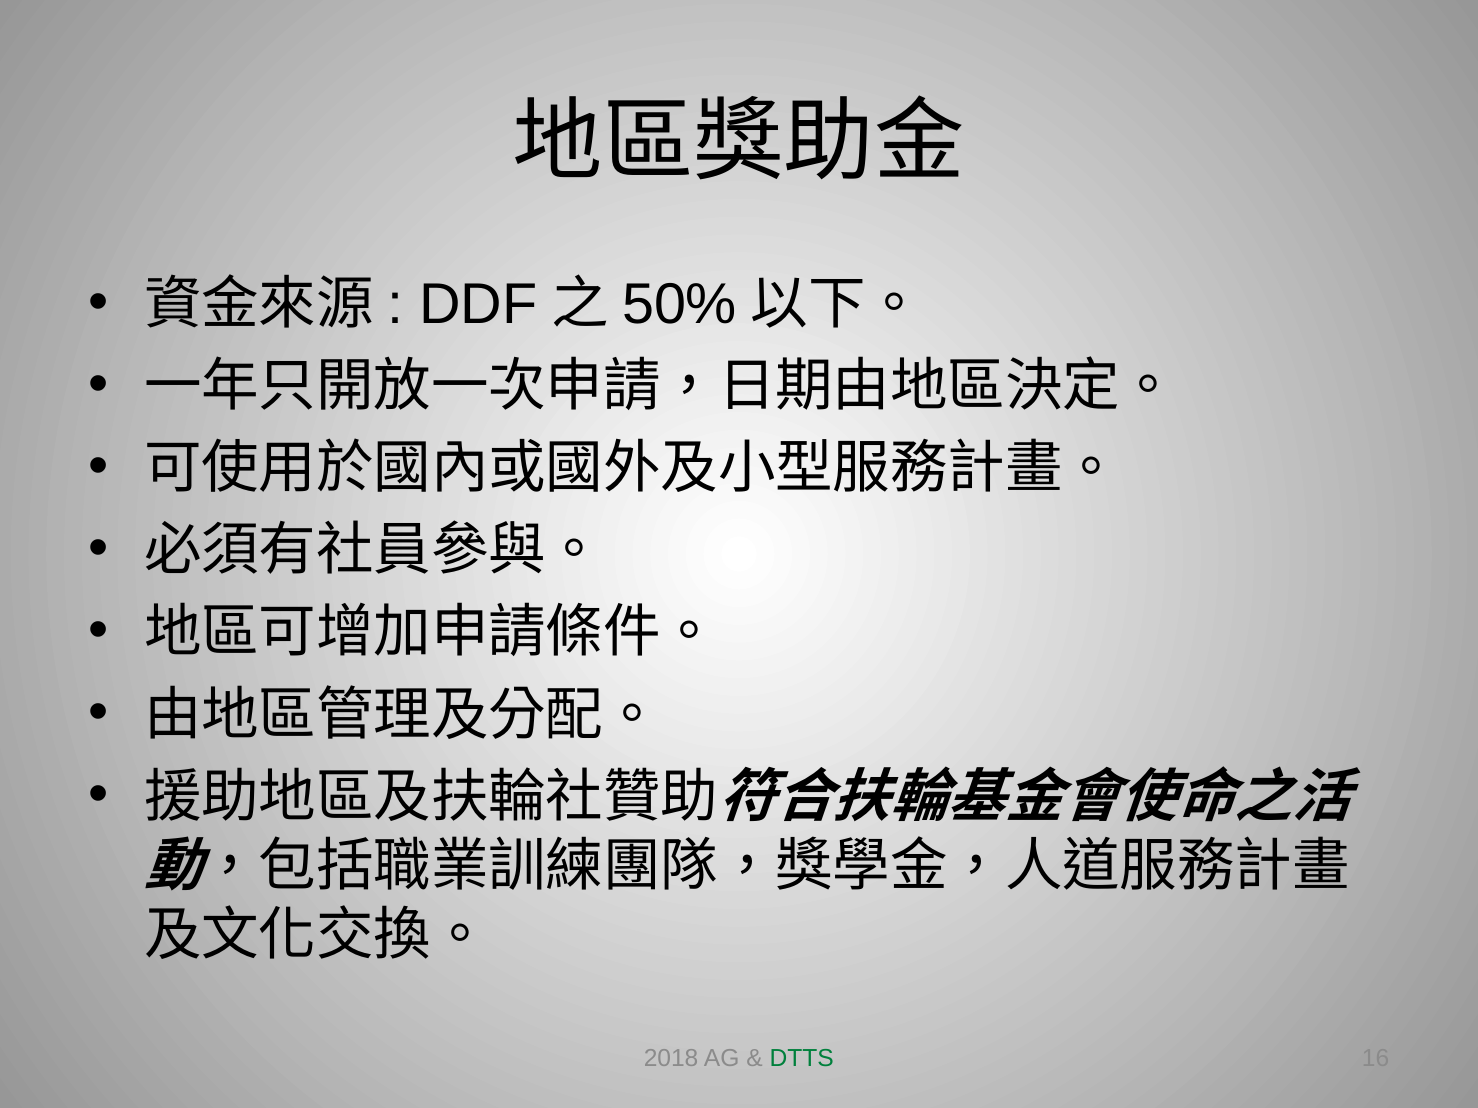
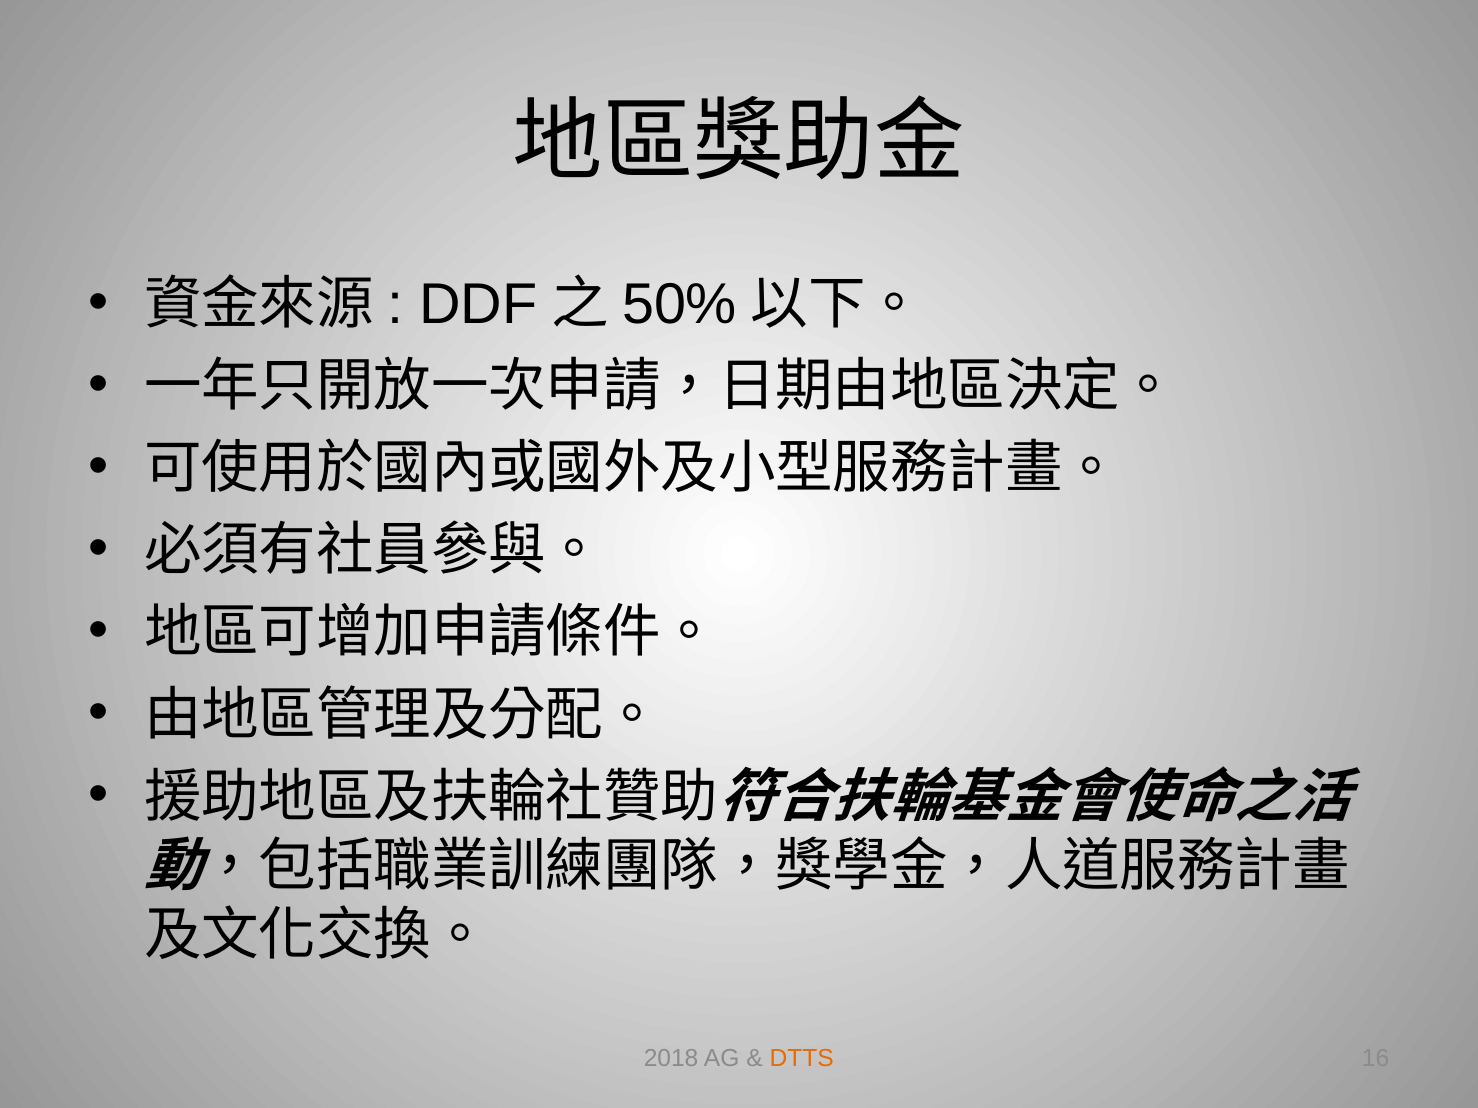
DTTS colour: green -> orange
